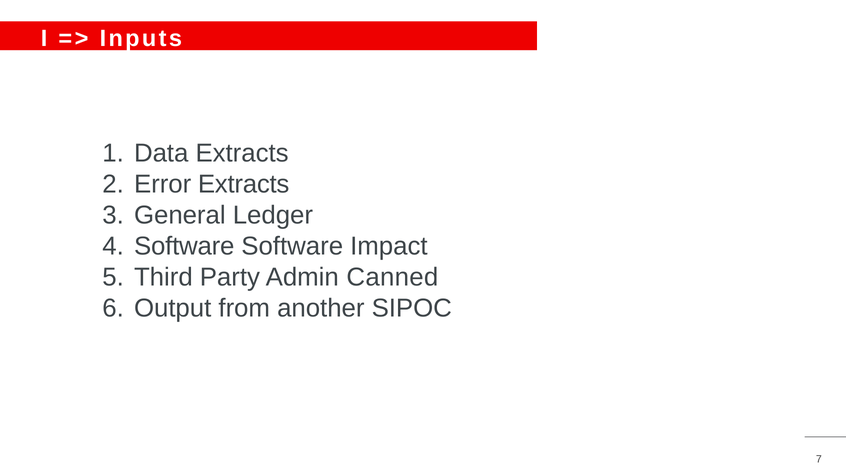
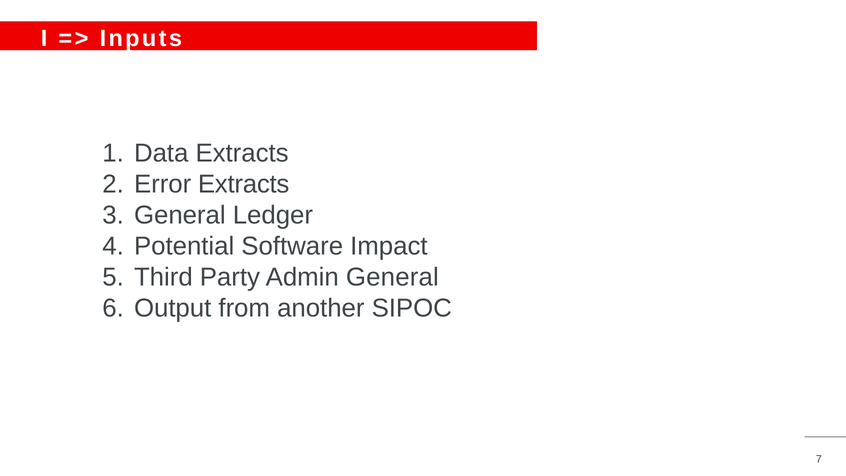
Software at (184, 246): Software -> Potential
Admin Canned: Canned -> General
